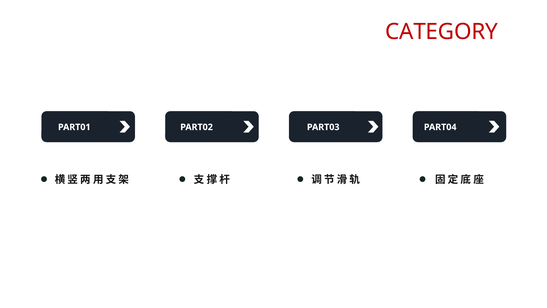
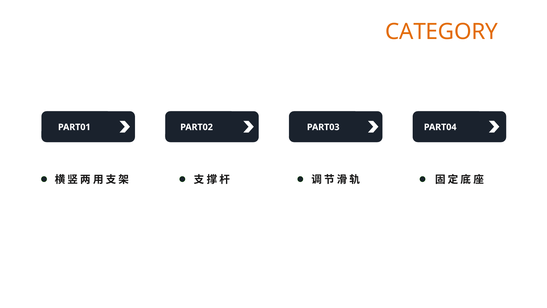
CATEGORY colour: red -> orange
